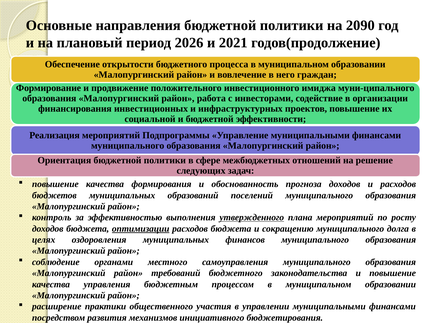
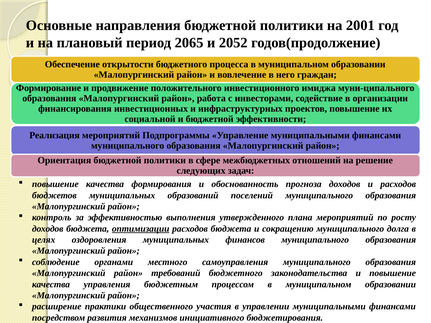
2090: 2090 -> 2001
2026: 2026 -> 2065
2021: 2021 -> 2052
утвержденного underline: present -> none
